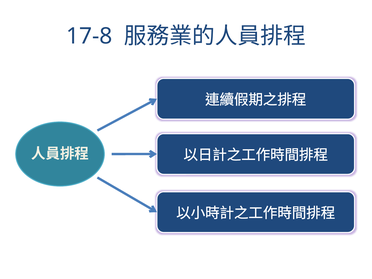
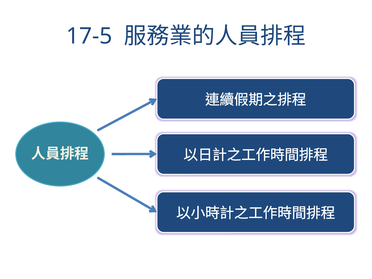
17-8: 17-8 -> 17-5
